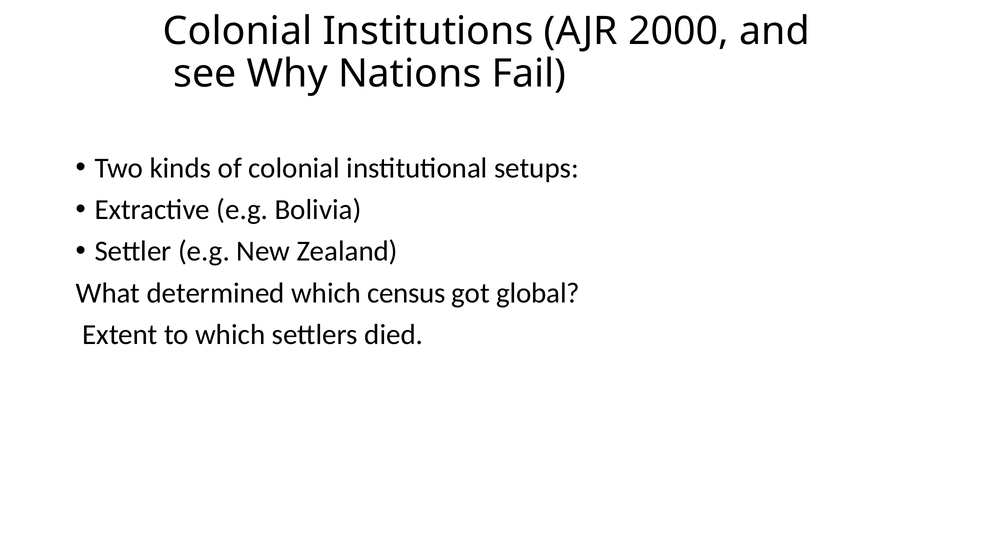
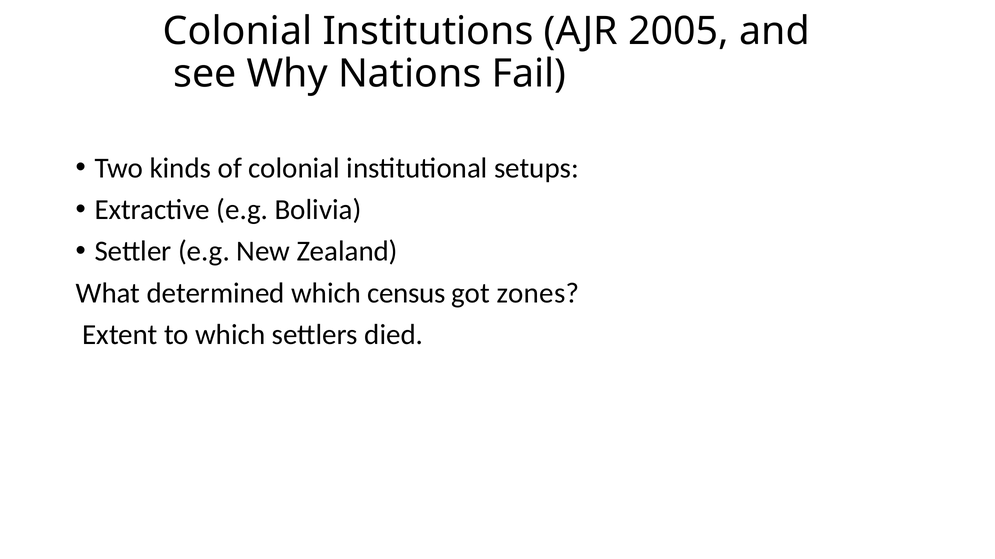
2000: 2000 -> 2005
global: global -> zones
